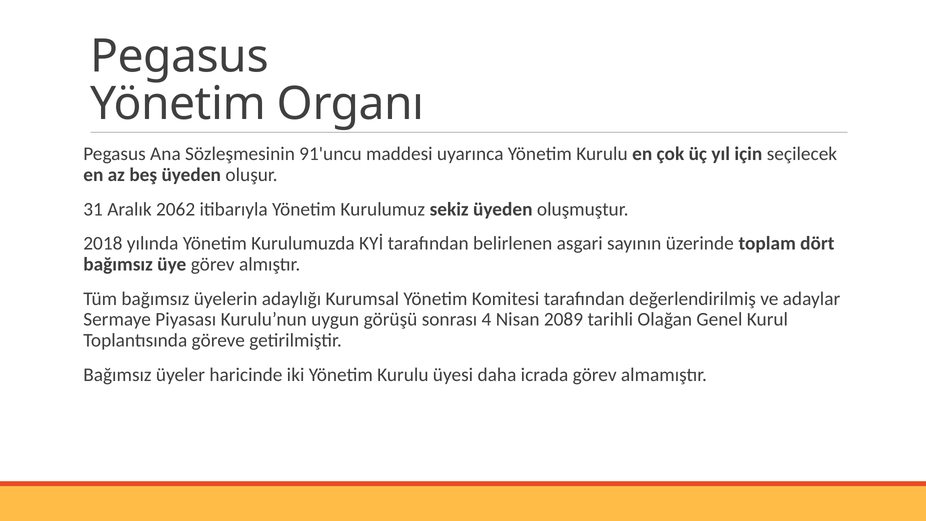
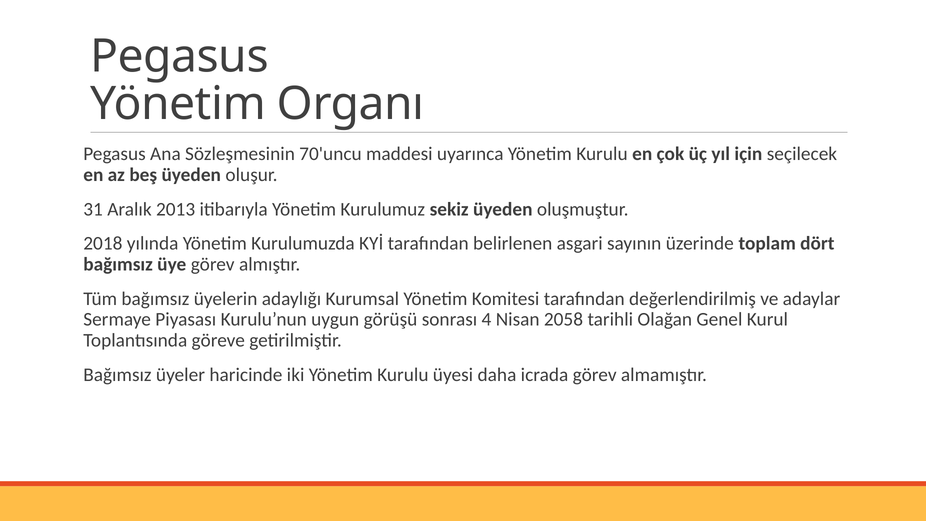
91'uncu: 91'uncu -> 70'uncu
2062: 2062 -> 2013
2089: 2089 -> 2058
